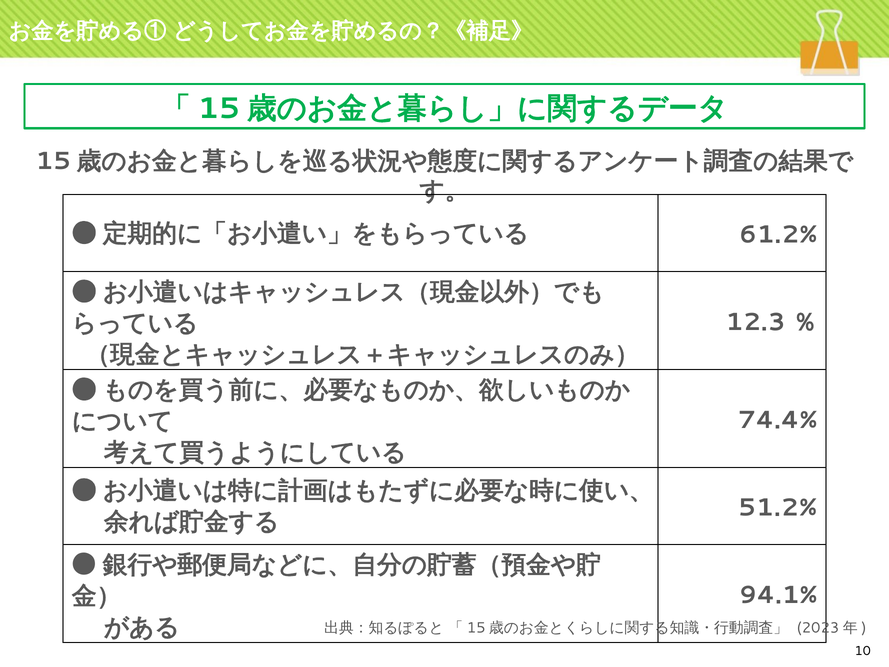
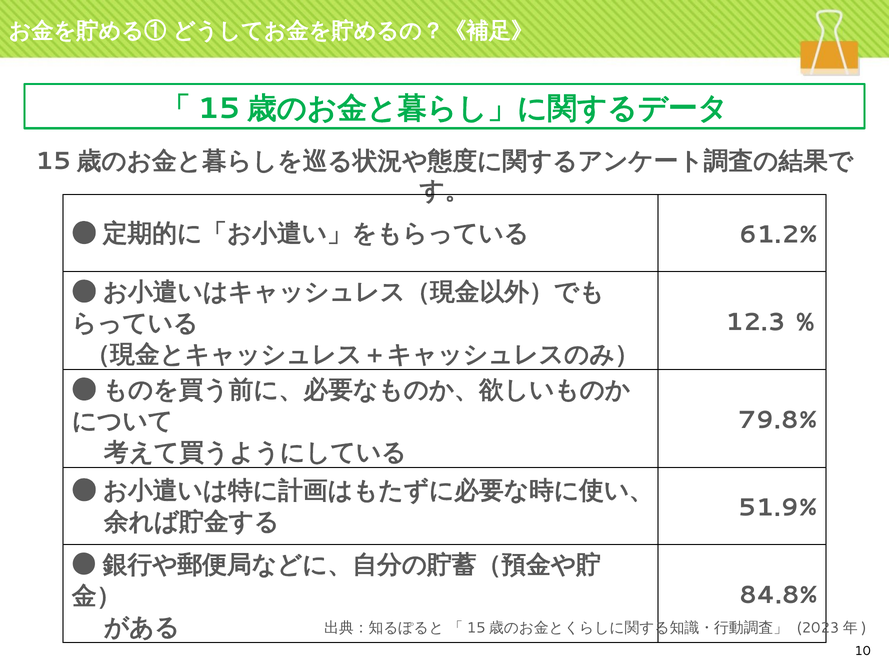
74.4%: 74.4% -> 79.8%
51.2%: 51.2% -> 51.9%
94.1%: 94.1% -> 84.8%
